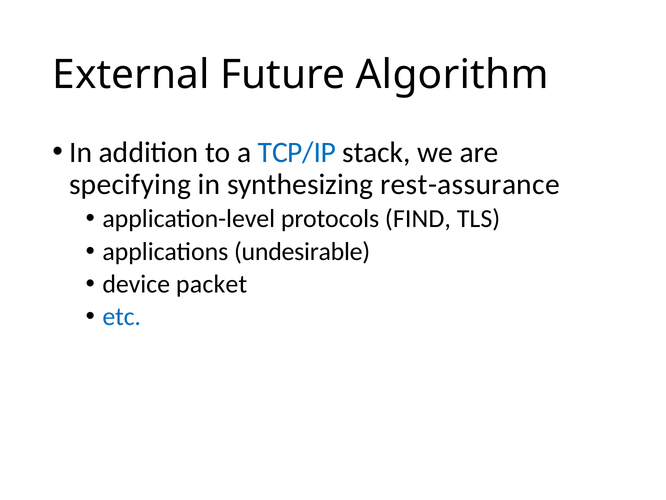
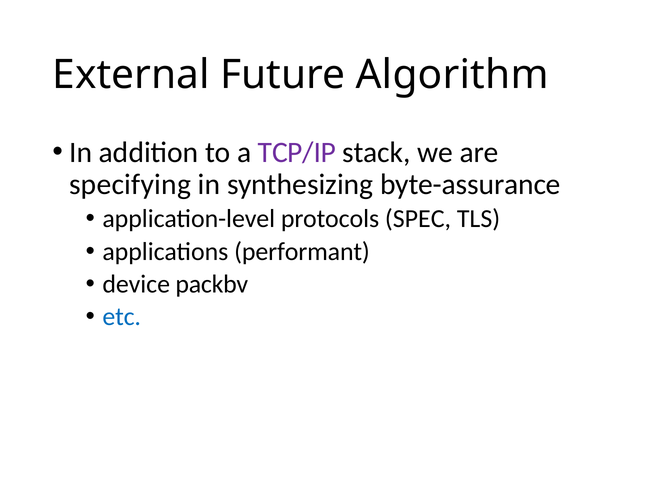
TCP/IP colour: blue -> purple
rest-assurance: rest-assurance -> byte-assurance
FIND: FIND -> SPEC
undesirable: undesirable -> performant
packet: packet -> packbv
